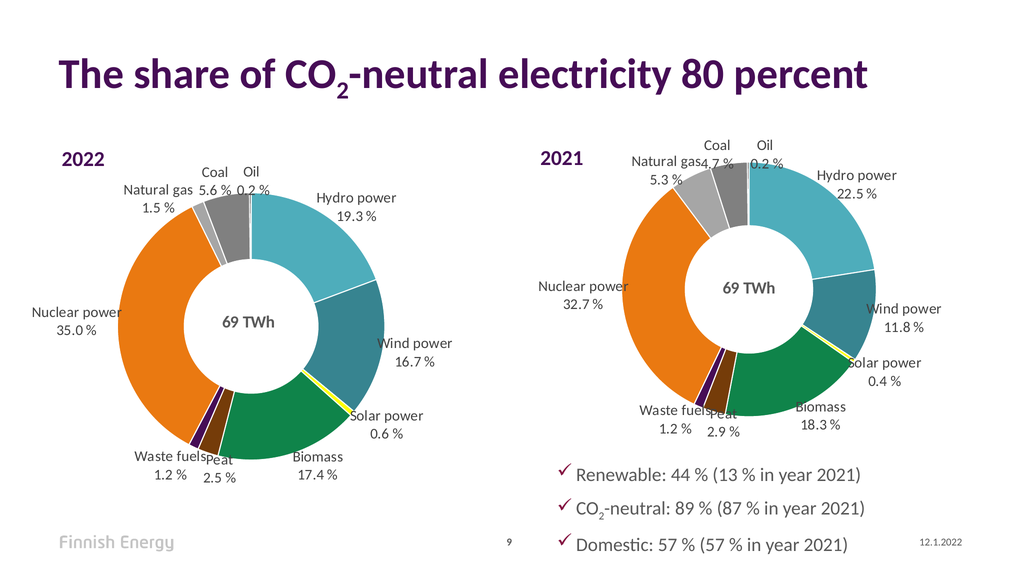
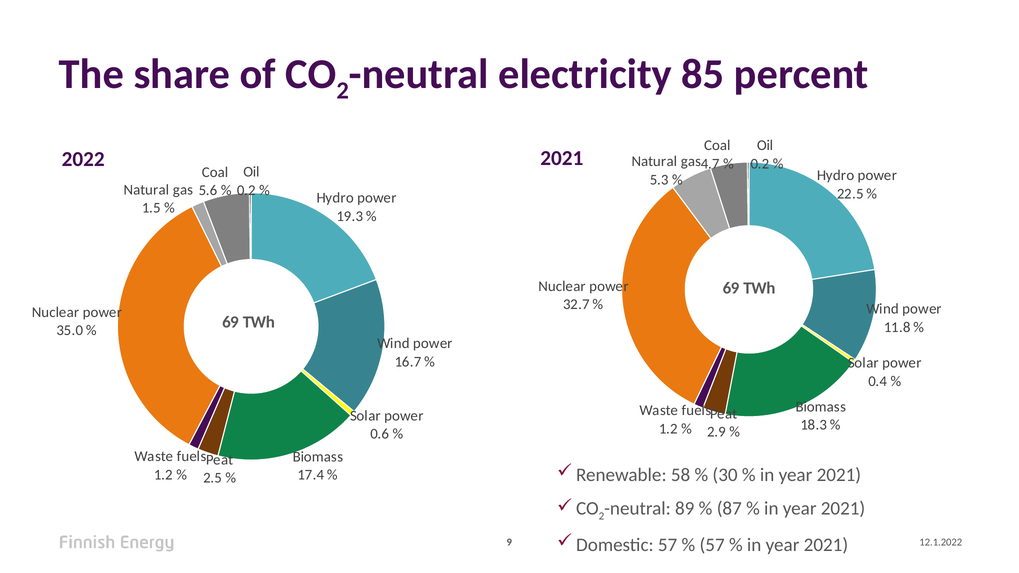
80: 80 -> 85
44: 44 -> 58
13: 13 -> 30
